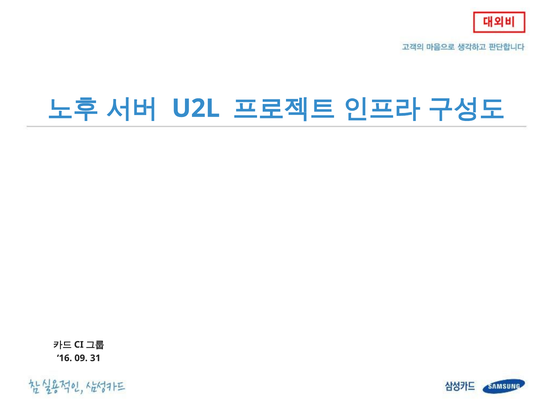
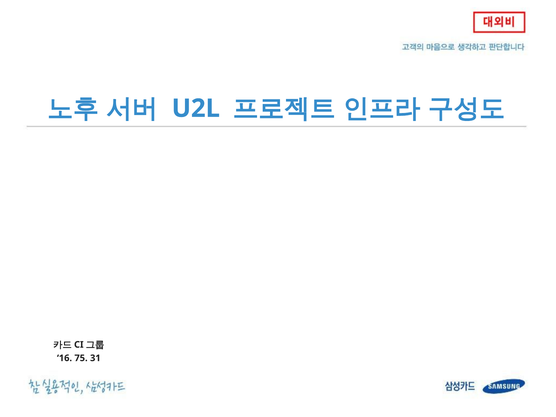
09: 09 -> 75
